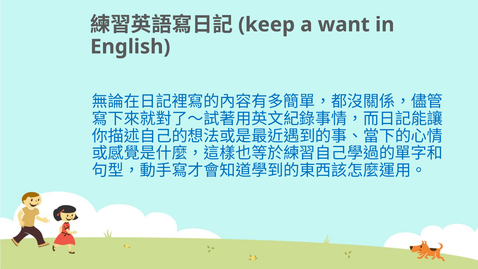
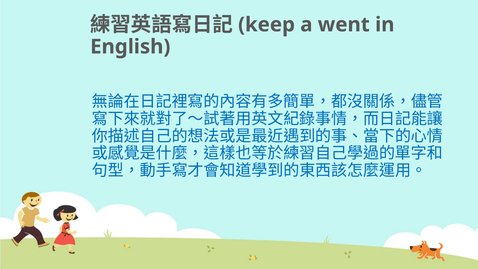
want: want -> went
